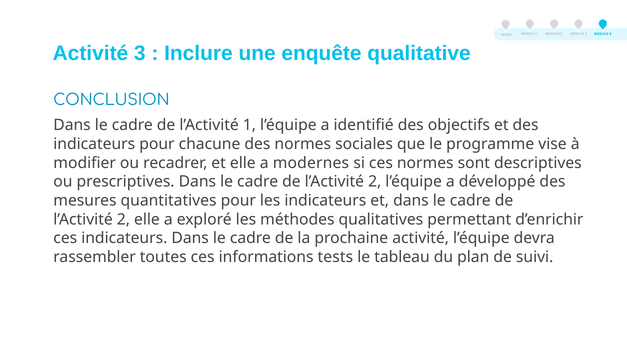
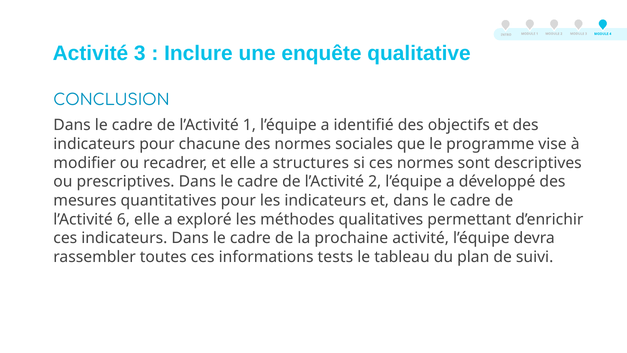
modernes: modernes -> structures
2 at (123, 219): 2 -> 6
